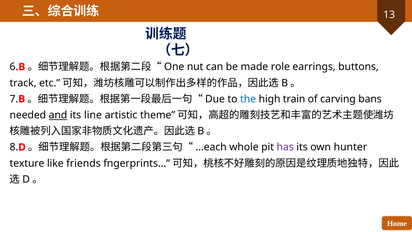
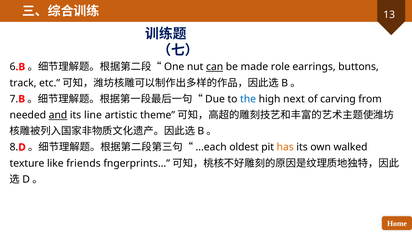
can underline: none -> present
train: train -> next
bans: bans -> from
whole: whole -> oldest
has colour: purple -> orange
hunter: hunter -> walked
